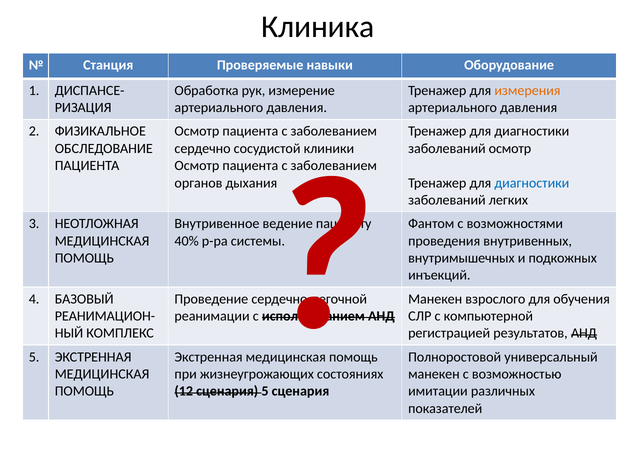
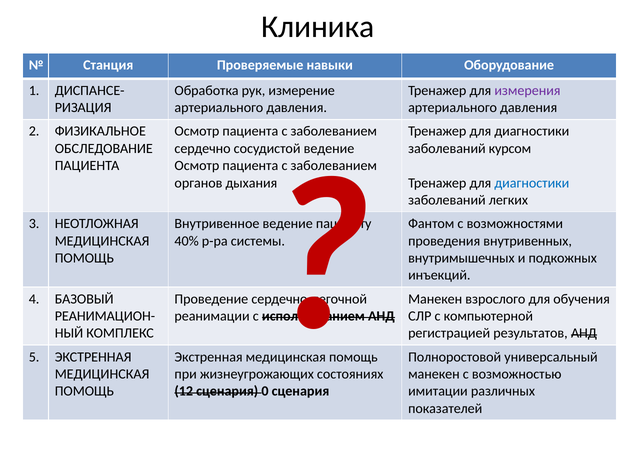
измерения colour: orange -> purple
сосудистой клиники: клиники -> ведение
заболеваний осмотр: осмотр -> курсом
сценария 5: 5 -> 0
